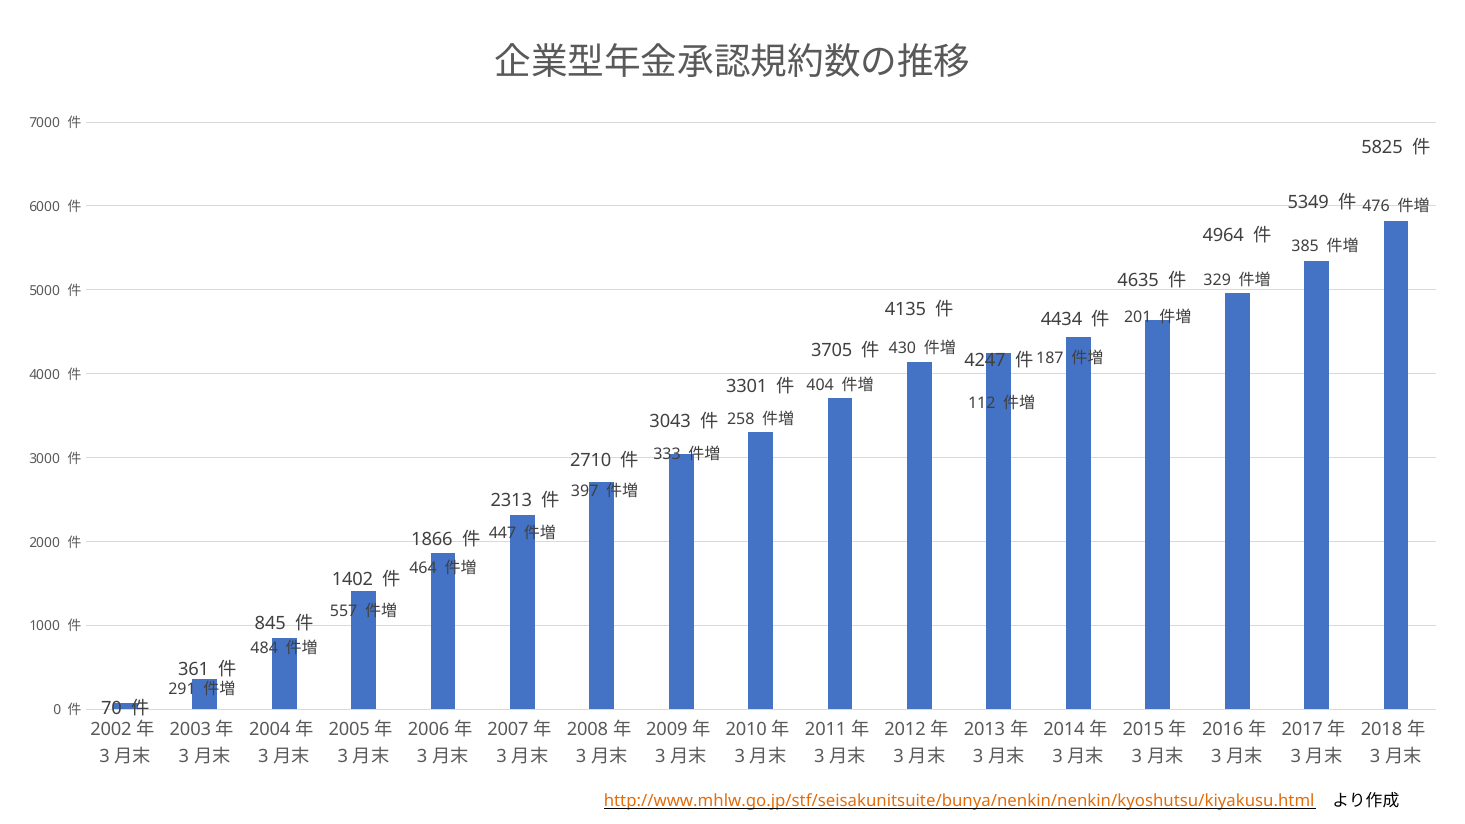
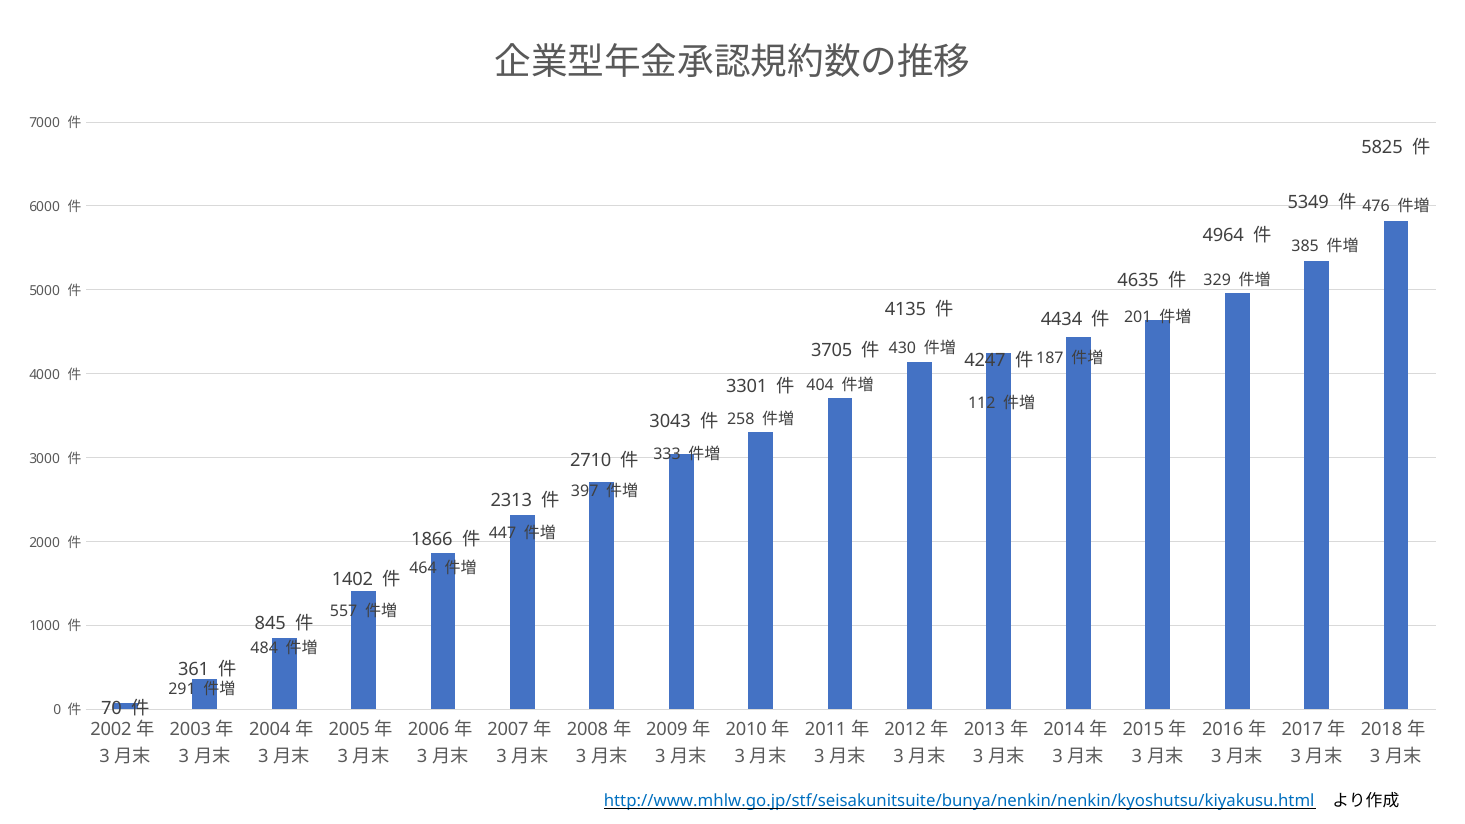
http://www.mhlw.go.jp/stf/seisakunitsuite/bunya/nenkin/nenkin/kyoshutsu/kiyakusu.html colour: orange -> blue
